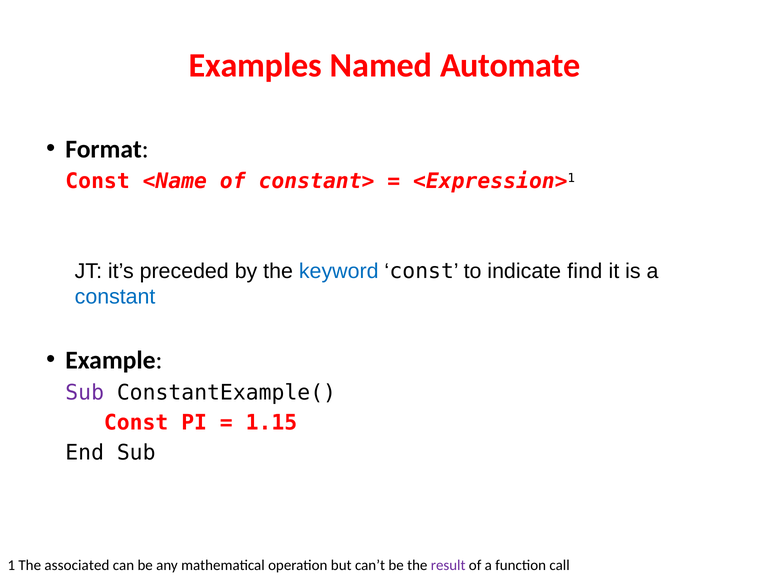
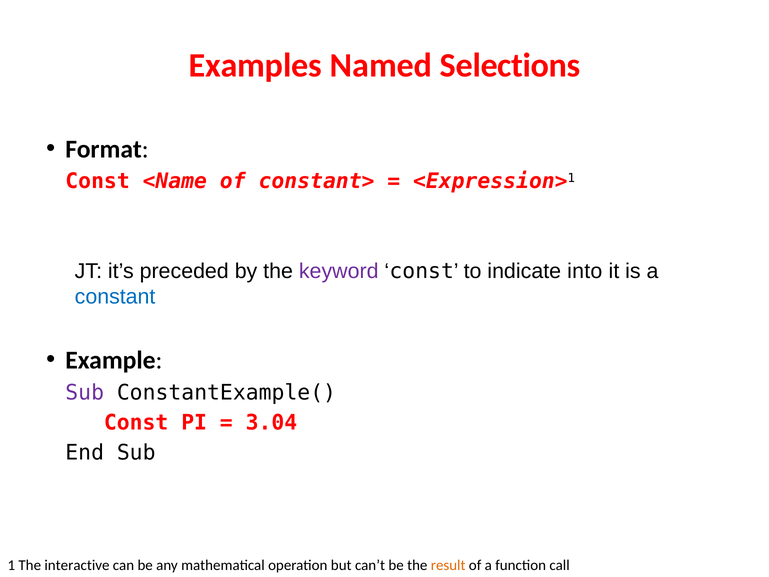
Automate: Automate -> Selections
keyword colour: blue -> purple
find: find -> into
1.15: 1.15 -> 3.04
associated: associated -> interactive
result colour: purple -> orange
